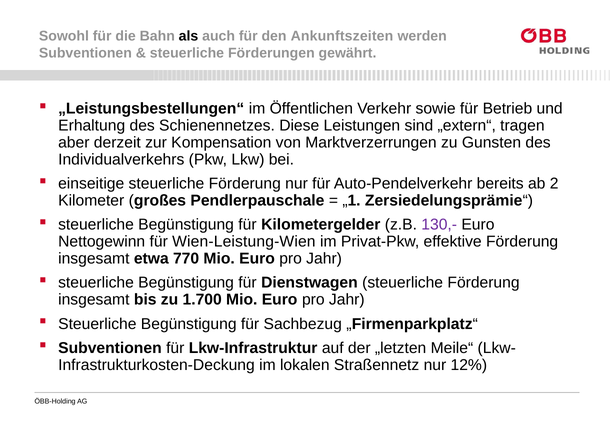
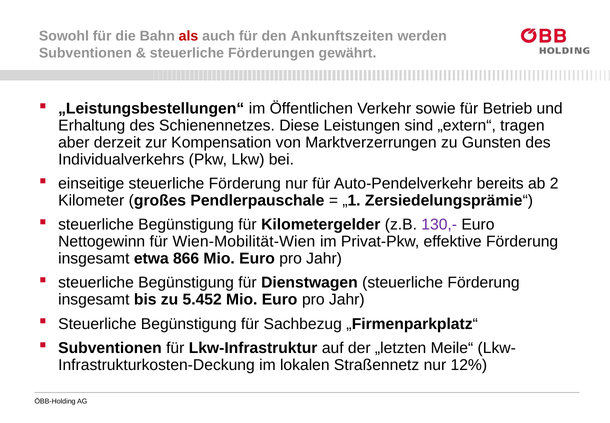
als colour: black -> red
Wien-Leistung-Wien: Wien-Leistung-Wien -> Wien-Mobilität-Wien
770: 770 -> 866
1.700: 1.700 -> 5.452
